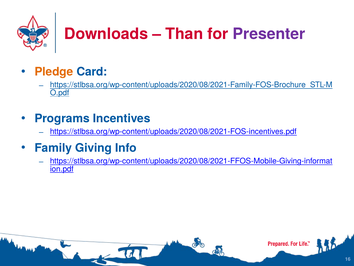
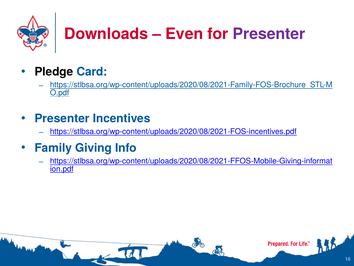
Than: Than -> Even
Pledge colour: orange -> black
Programs at (62, 118): Programs -> Presenter
